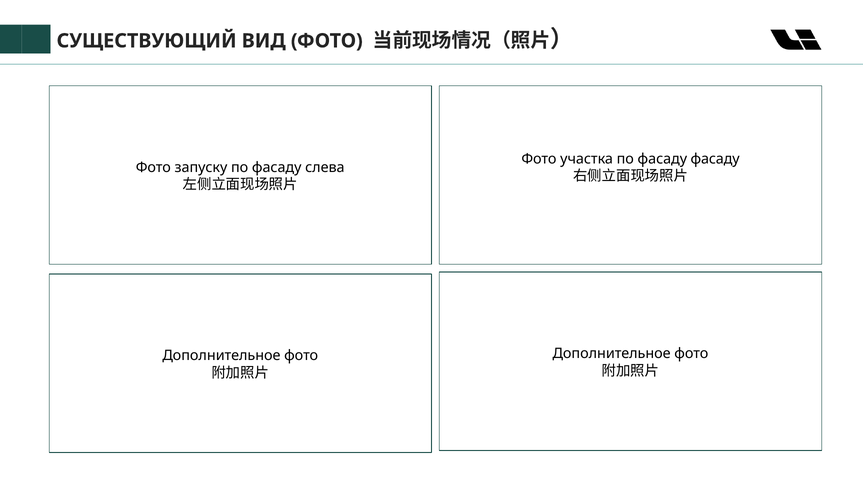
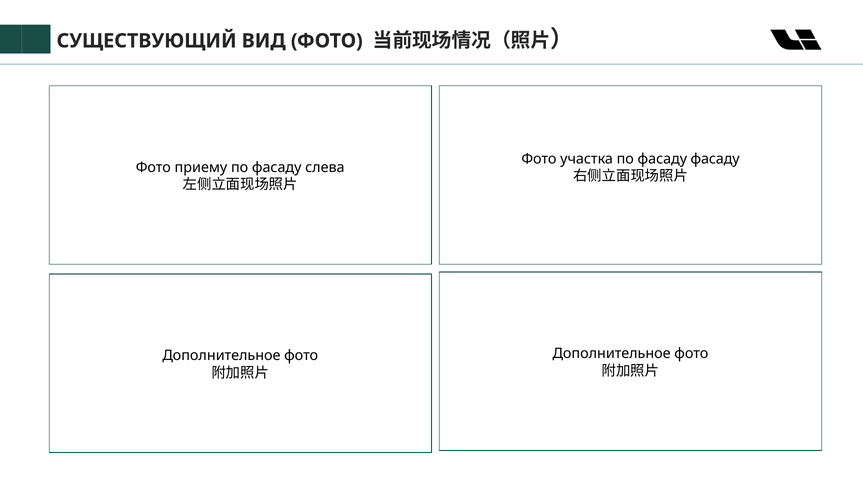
запуску: запуску -> приему
